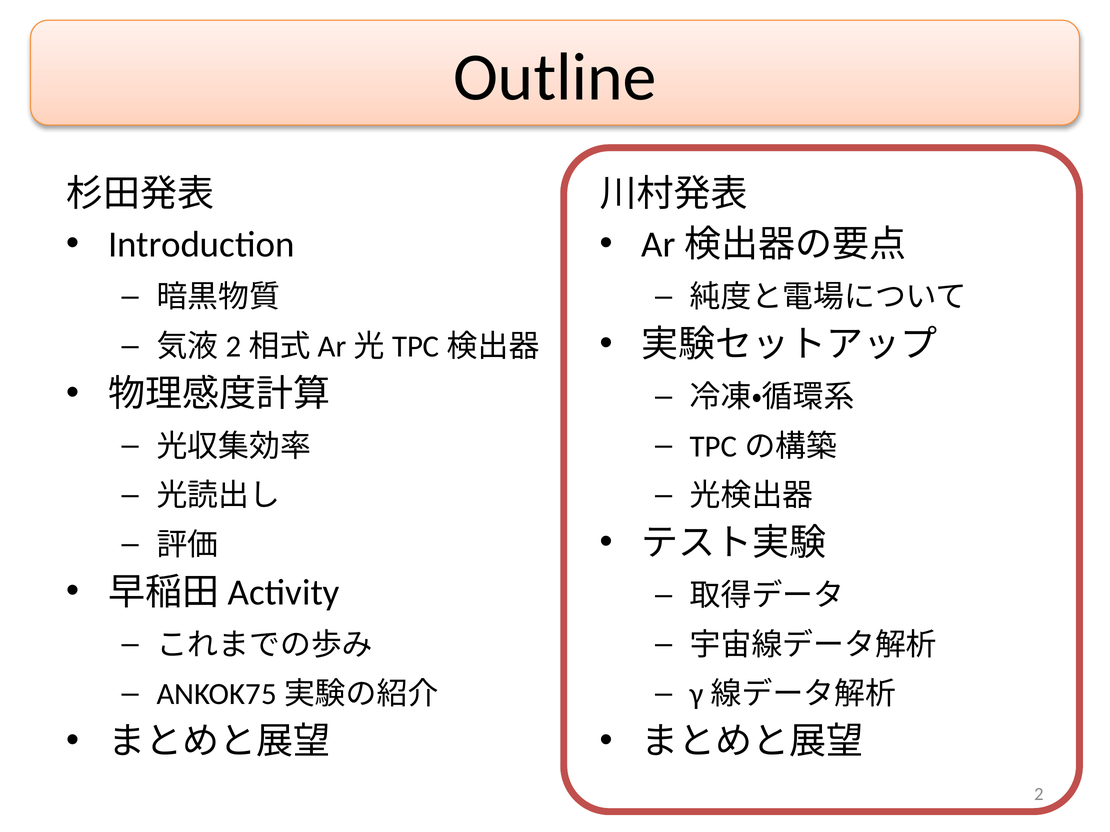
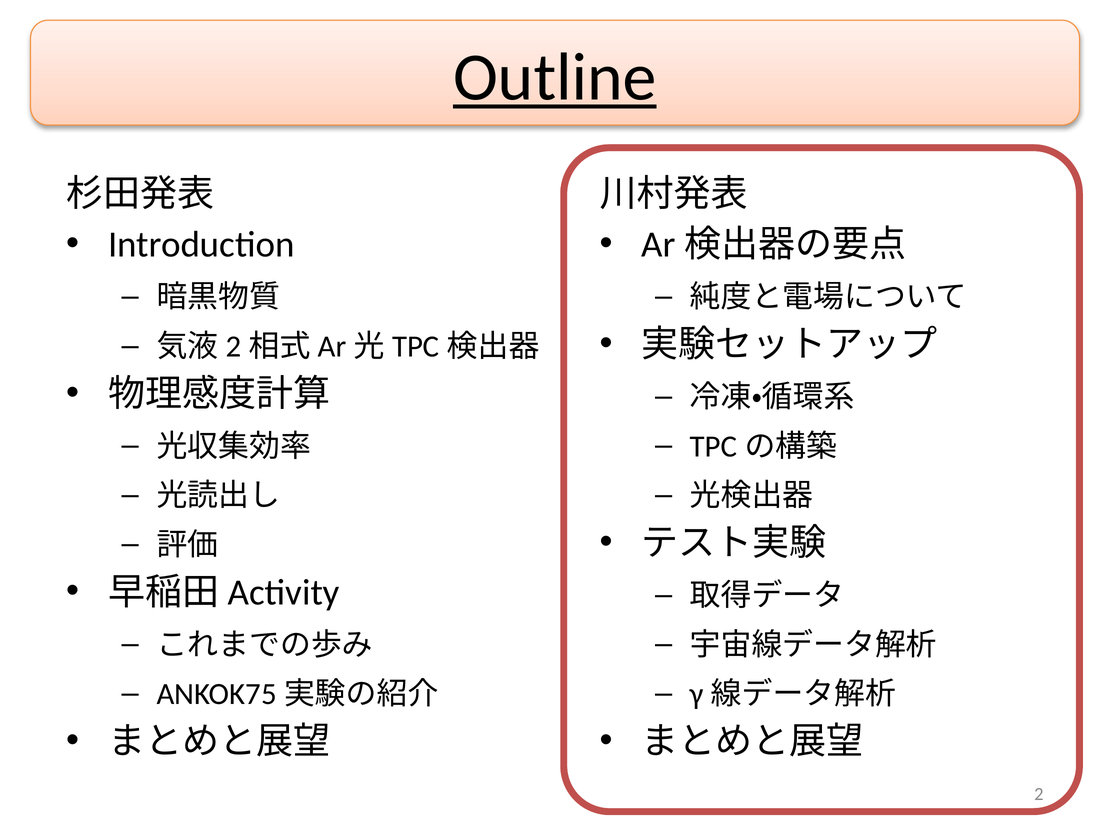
Outline underline: none -> present
